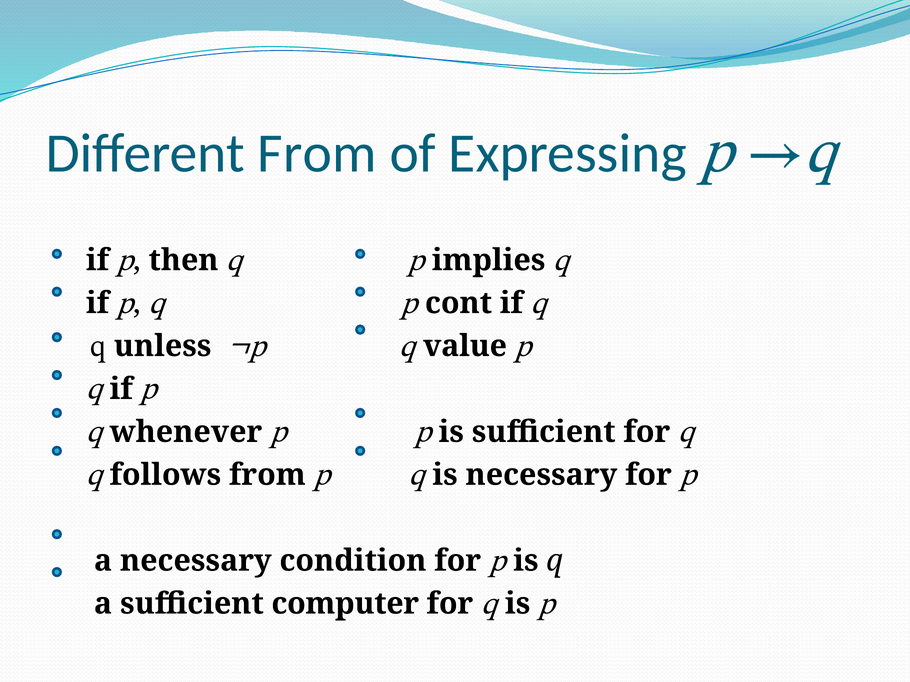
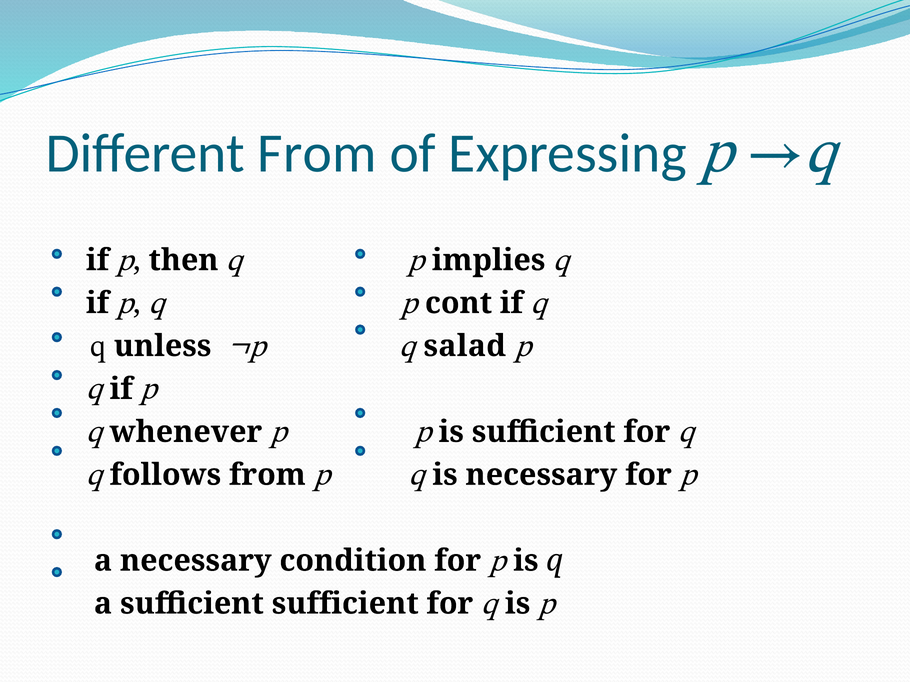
value: value -> salad
sufficient computer: computer -> sufficient
